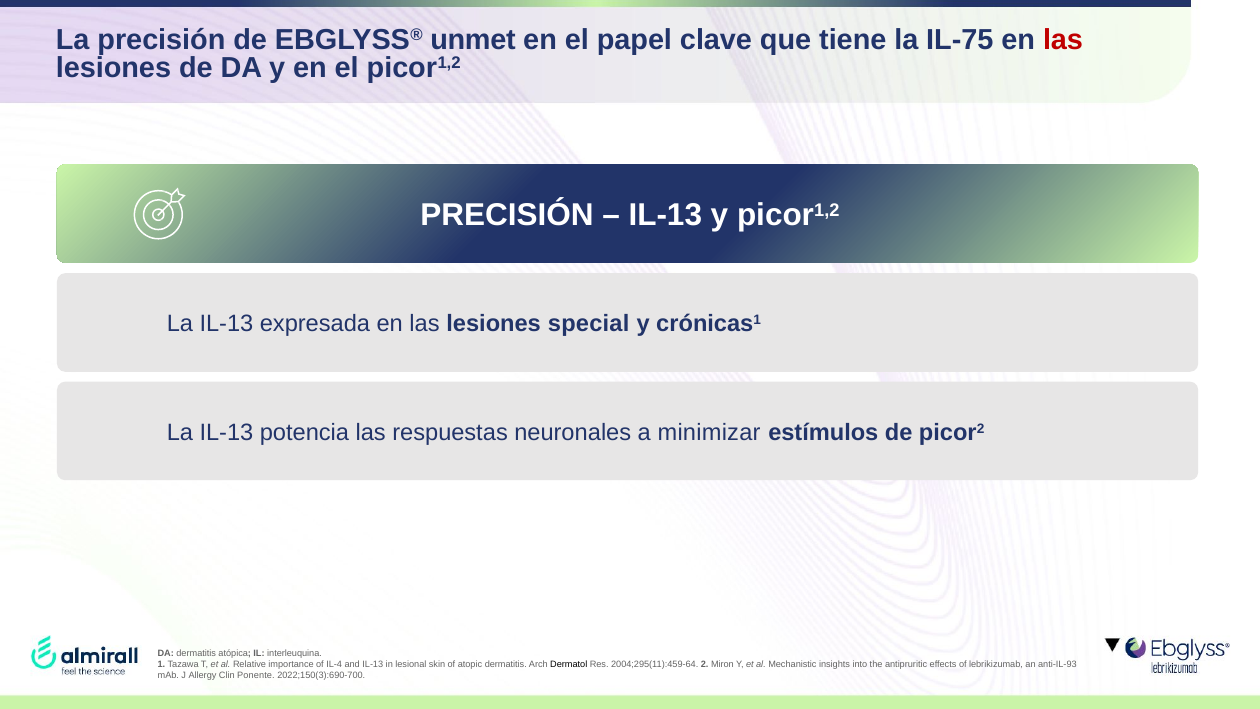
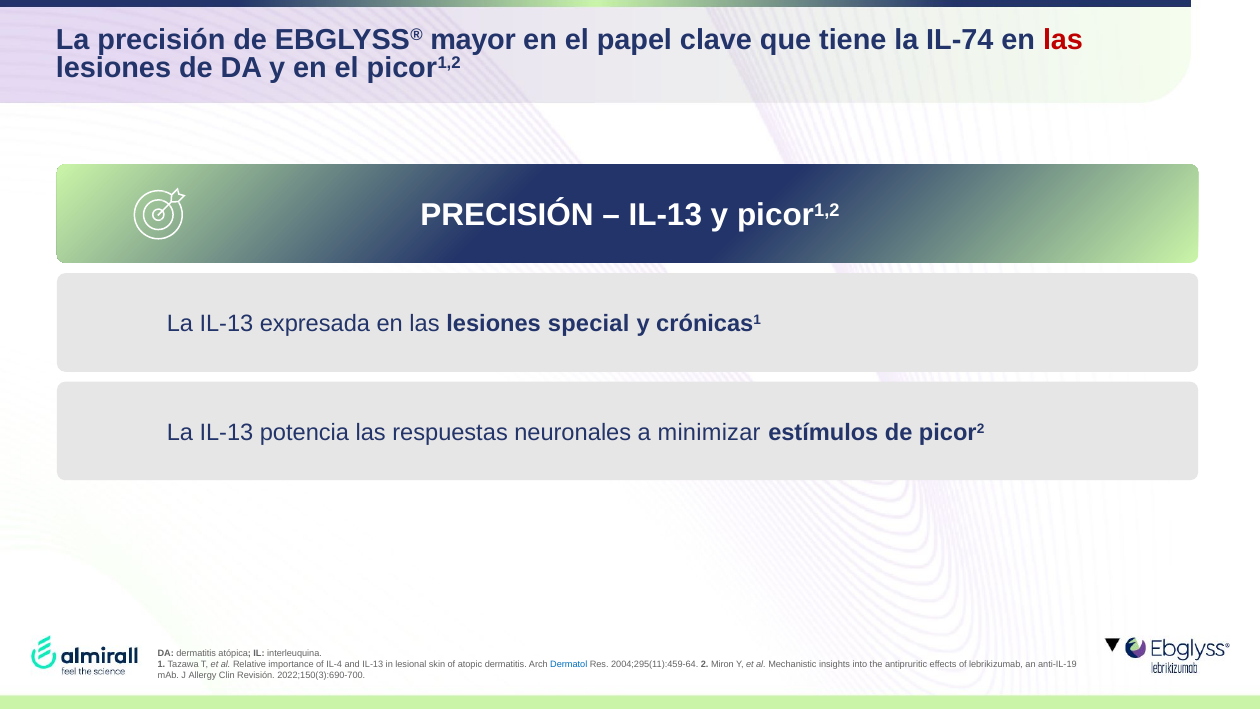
unmet: unmet -> mayor
IL-75: IL-75 -> IL-74
Dermatol colour: black -> blue
anti-IL-93: anti-IL-93 -> anti-IL-19
Ponente: Ponente -> Revisión
